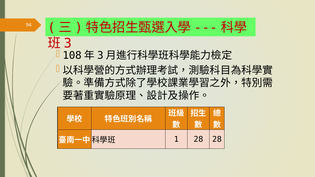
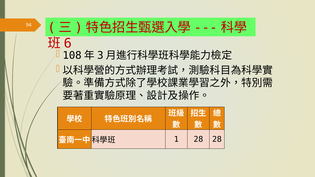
3: 3 -> 6
